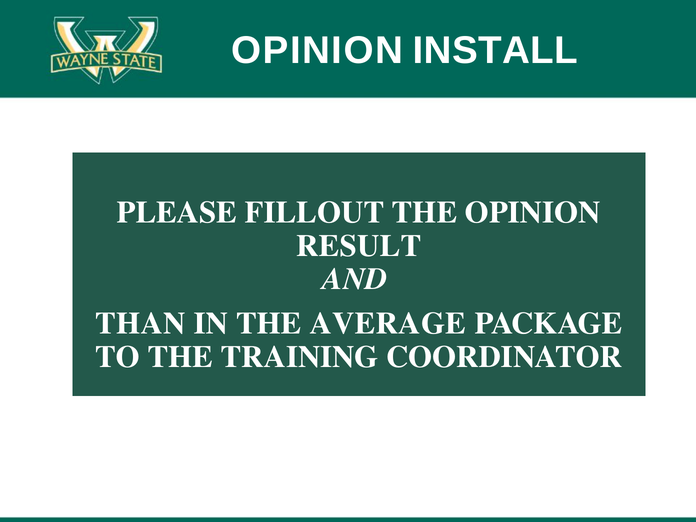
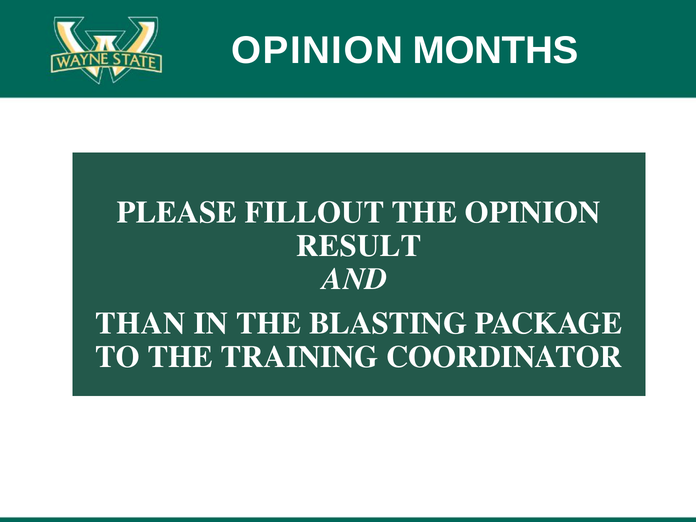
INSTALL: INSTALL -> MONTHS
AVERAGE: AVERAGE -> BLASTING
